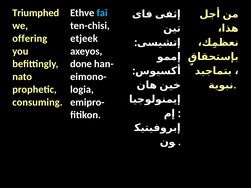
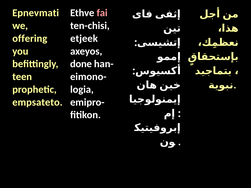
Triumphed: Triumphed -> Epnevmati
fai colour: light blue -> pink
nato: nato -> teen
consuming: consuming -> empsateto
